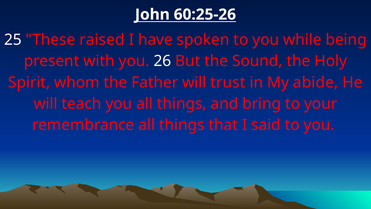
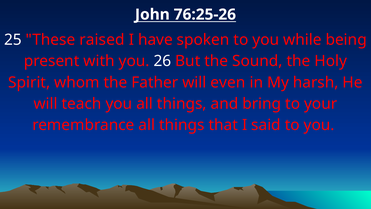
60:25-26: 60:25-26 -> 76:25-26
trust: trust -> even
abide: abide -> harsh
